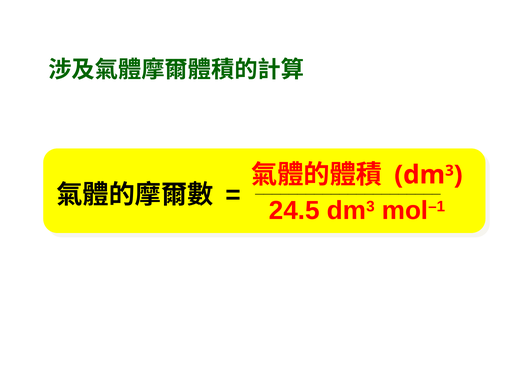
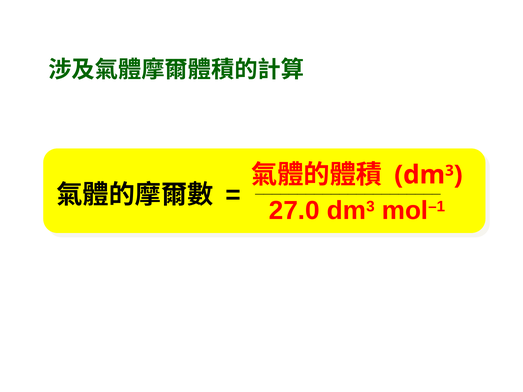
24.5: 24.5 -> 27.0
